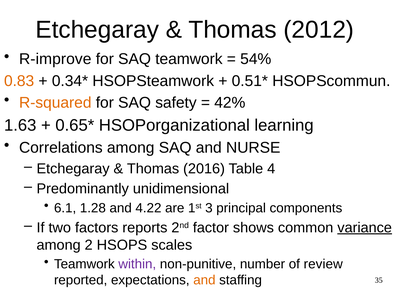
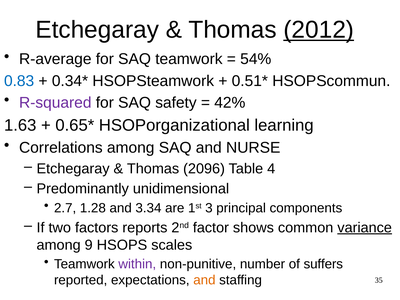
2012 underline: none -> present
R-improve: R-improve -> R-average
0.83 colour: orange -> blue
R-squared colour: orange -> purple
2016: 2016 -> 2096
6.1: 6.1 -> 2.7
4.22: 4.22 -> 3.34
2: 2 -> 9
review: review -> suffers
